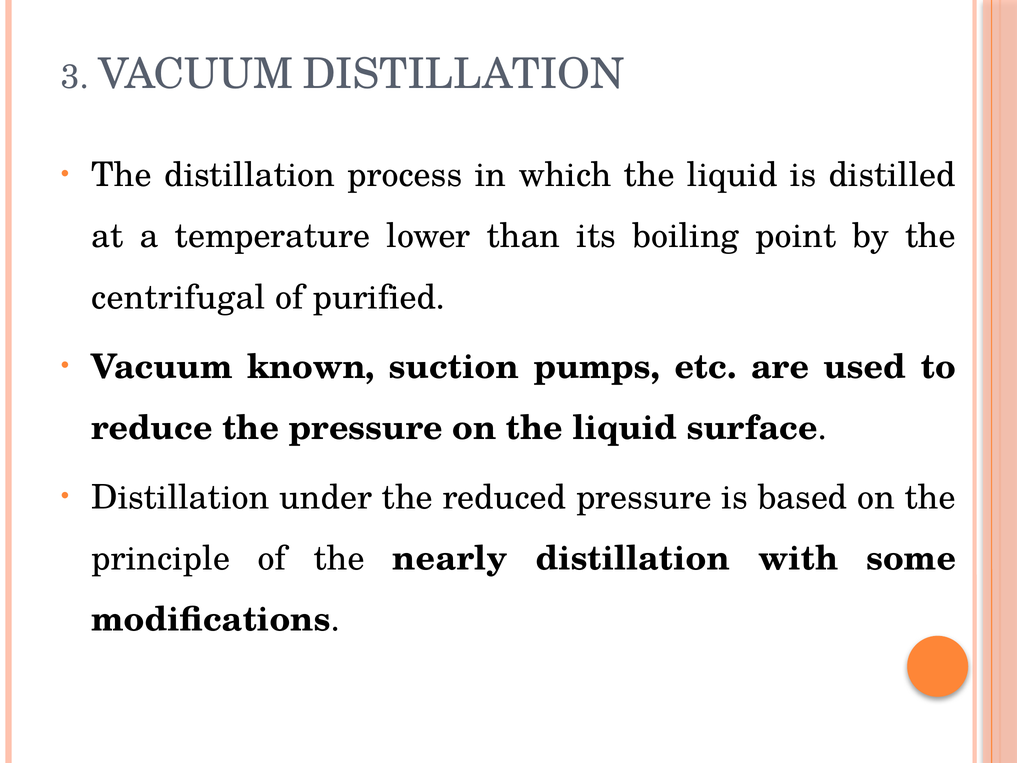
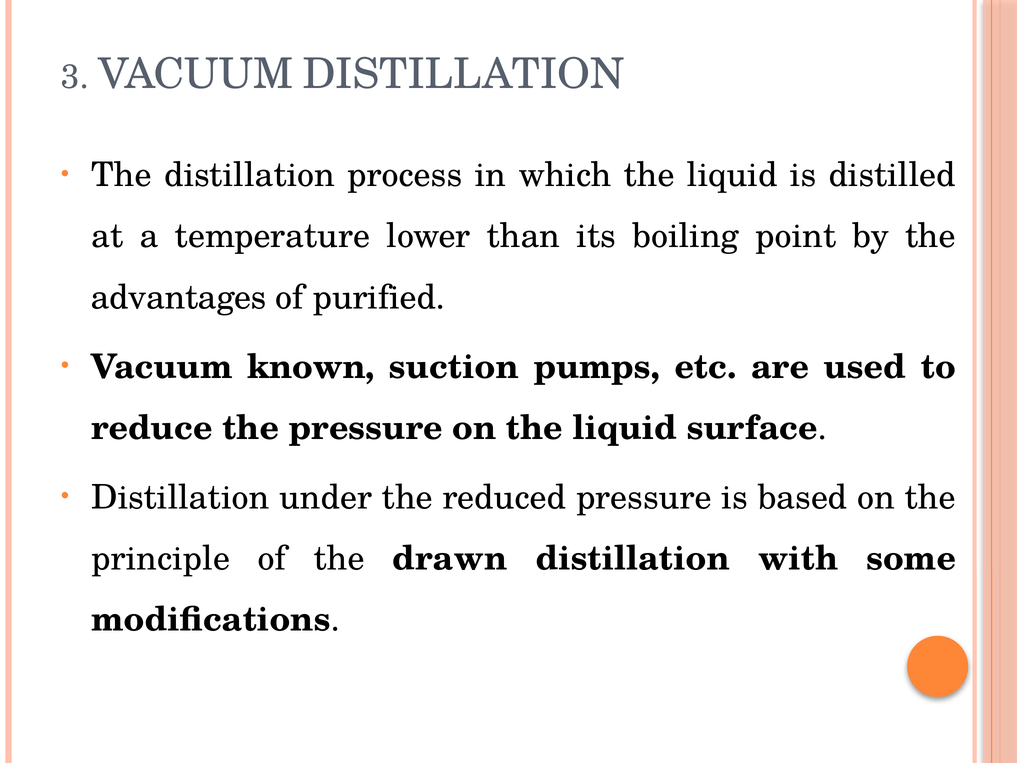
centrifugal: centrifugal -> advantages
nearly: nearly -> drawn
